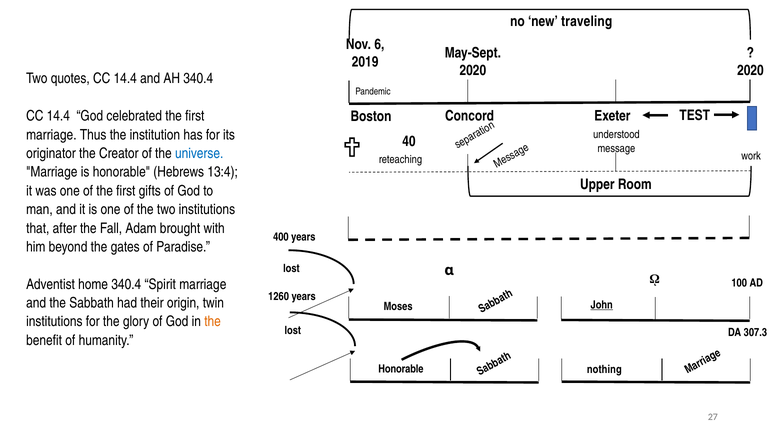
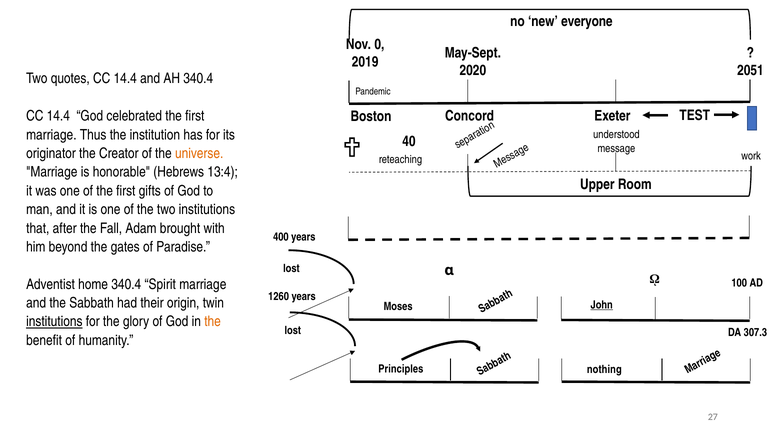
traveling: traveling -> everyone
6: 6 -> 0
2020 at (750, 71): 2020 -> 2051
universe colour: blue -> orange
institutions at (54, 322) underline: none -> present
Honorable at (401, 369): Honorable -> Principles
